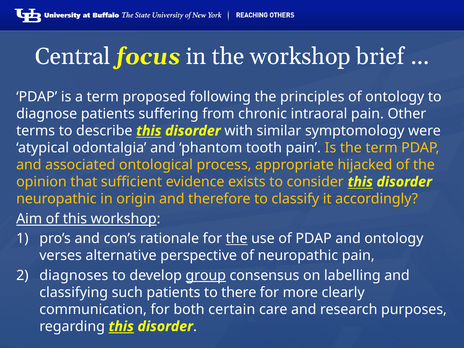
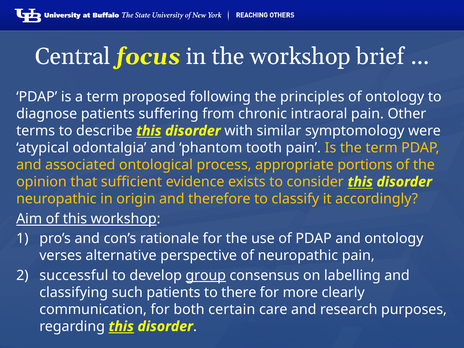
hijacked: hijacked -> portions
the at (237, 239) underline: present -> none
diagnoses: diagnoses -> successful
